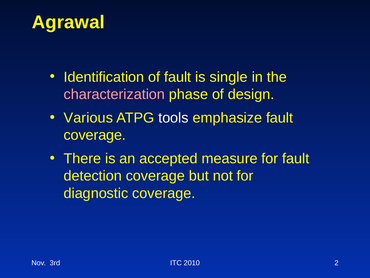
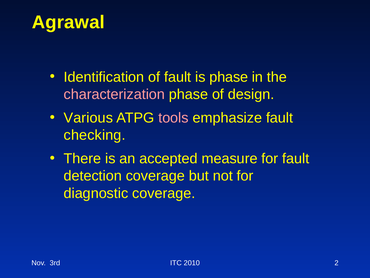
is single: single -> phase
tools colour: white -> pink
coverage at (95, 135): coverage -> checking
